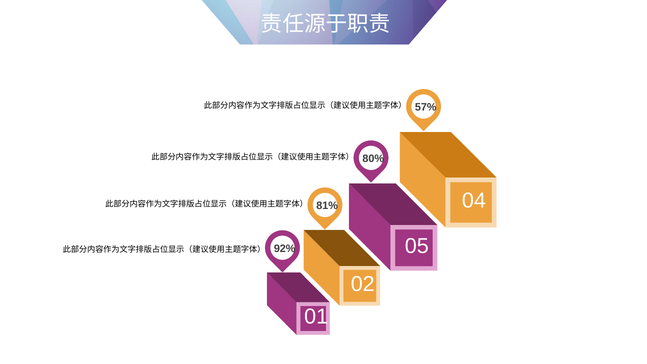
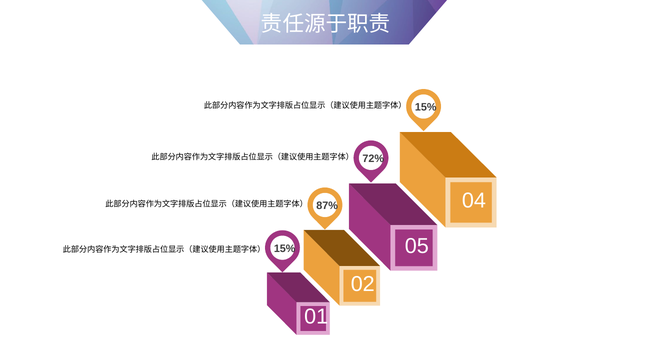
57% at (426, 107): 57% -> 15%
80%: 80% -> 72%
81%: 81% -> 87%
92% at (285, 248): 92% -> 15%
